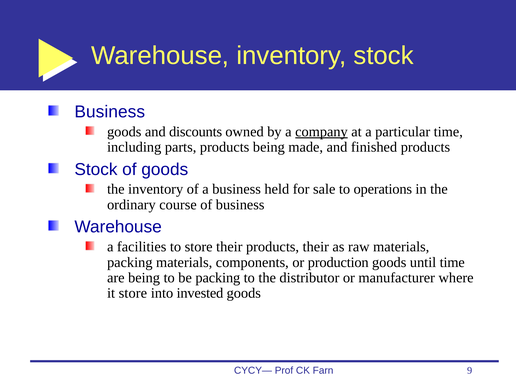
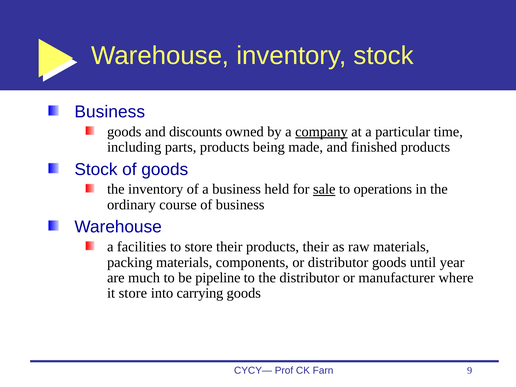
sale underline: none -> present
or production: production -> distributor
until time: time -> year
are being: being -> much
be packing: packing -> pipeline
invested: invested -> carrying
